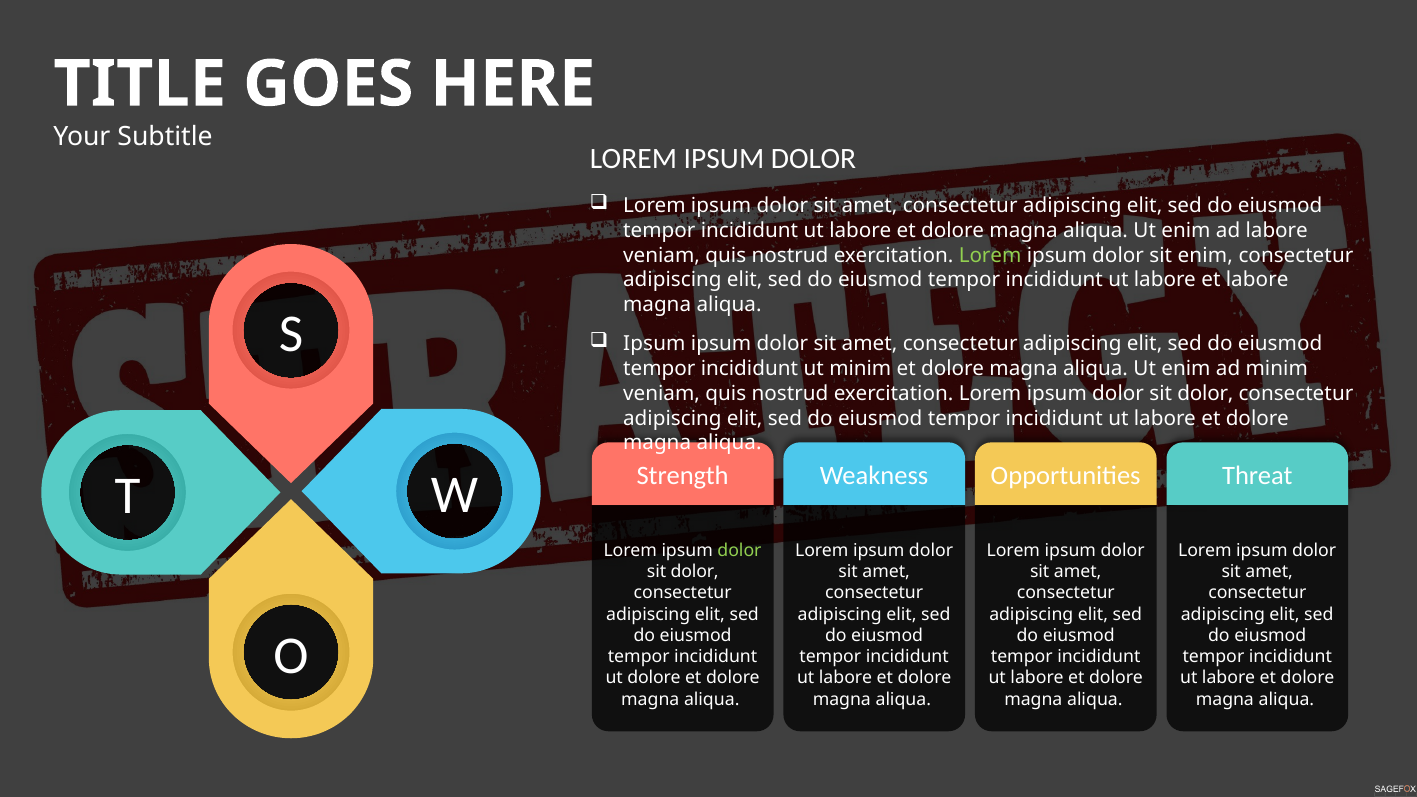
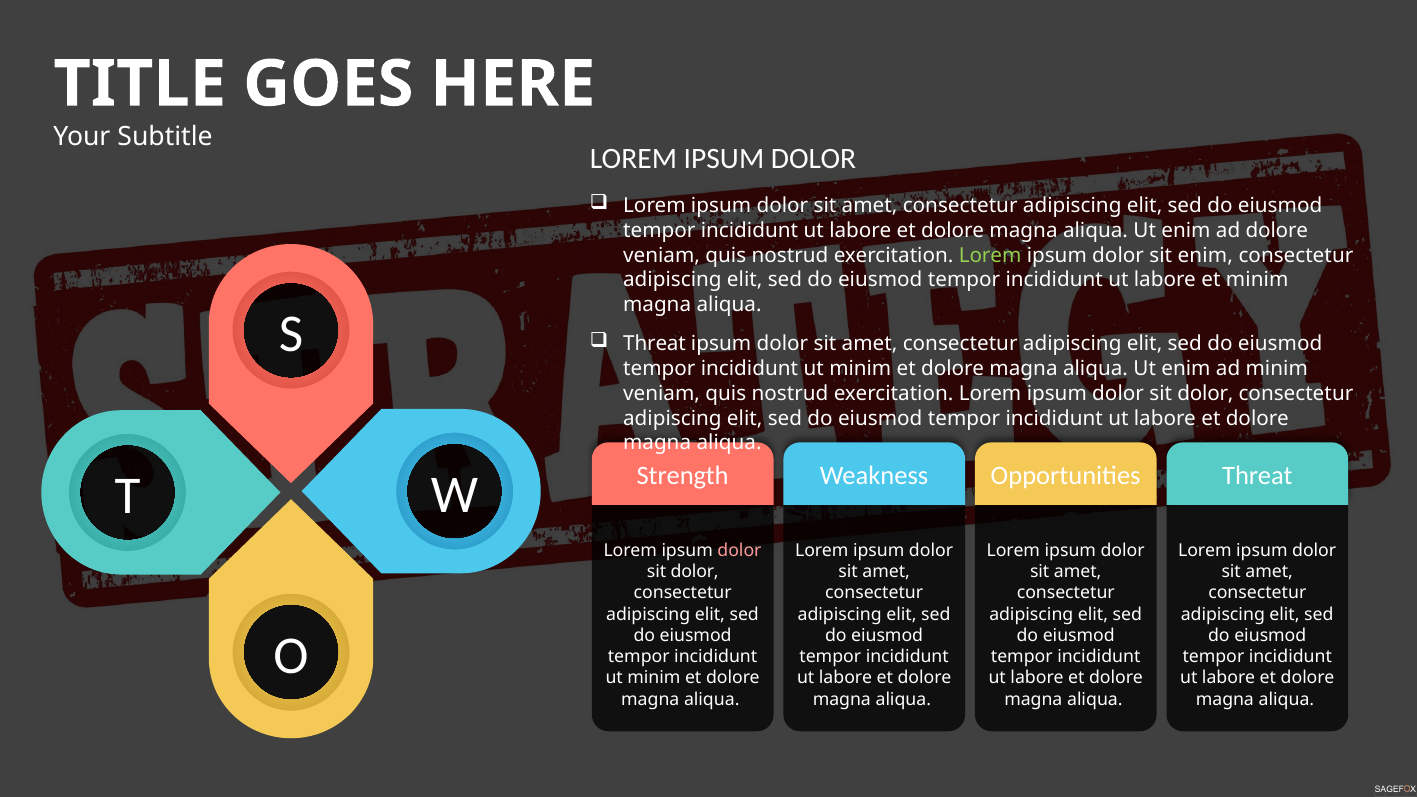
ad labore: labore -> dolore
et labore: labore -> minim
Ipsum at (654, 344): Ipsum -> Threat
dolor at (739, 551) colour: light green -> pink
dolore at (654, 678): dolore -> minim
